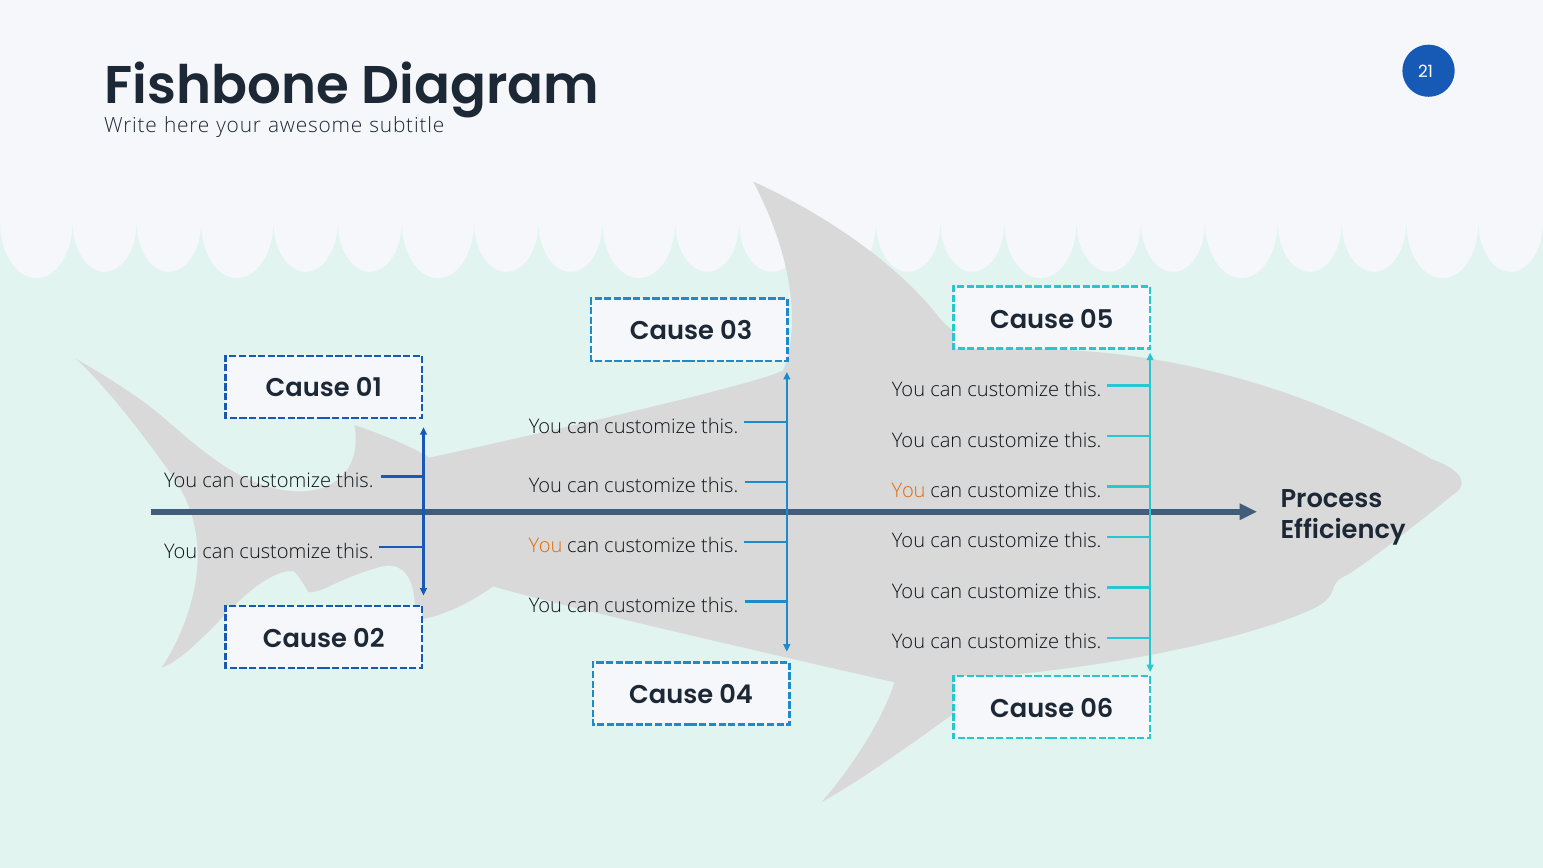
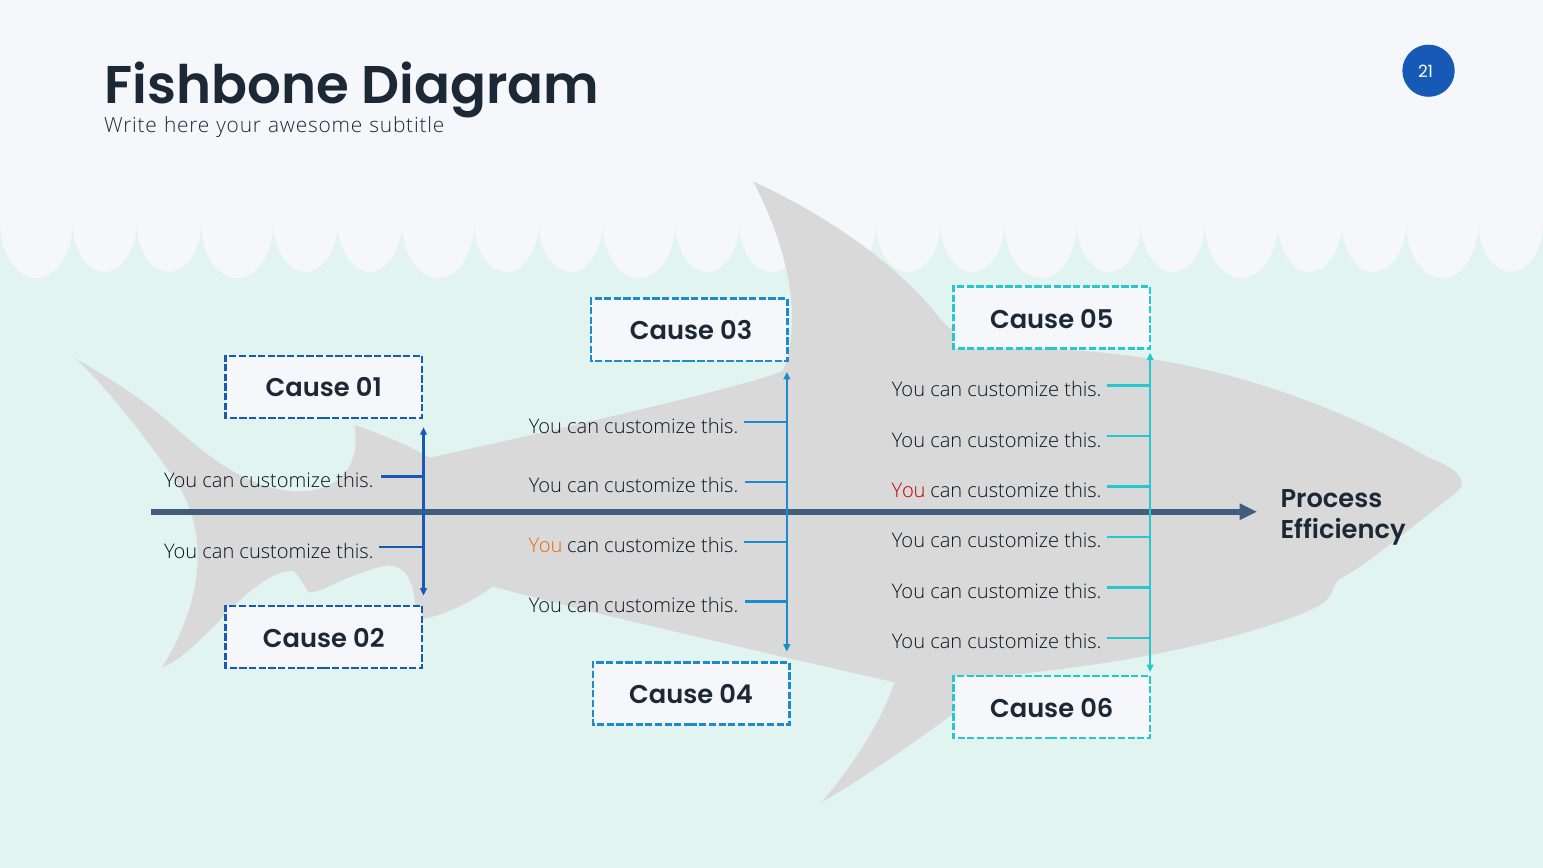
You at (909, 491) colour: orange -> red
